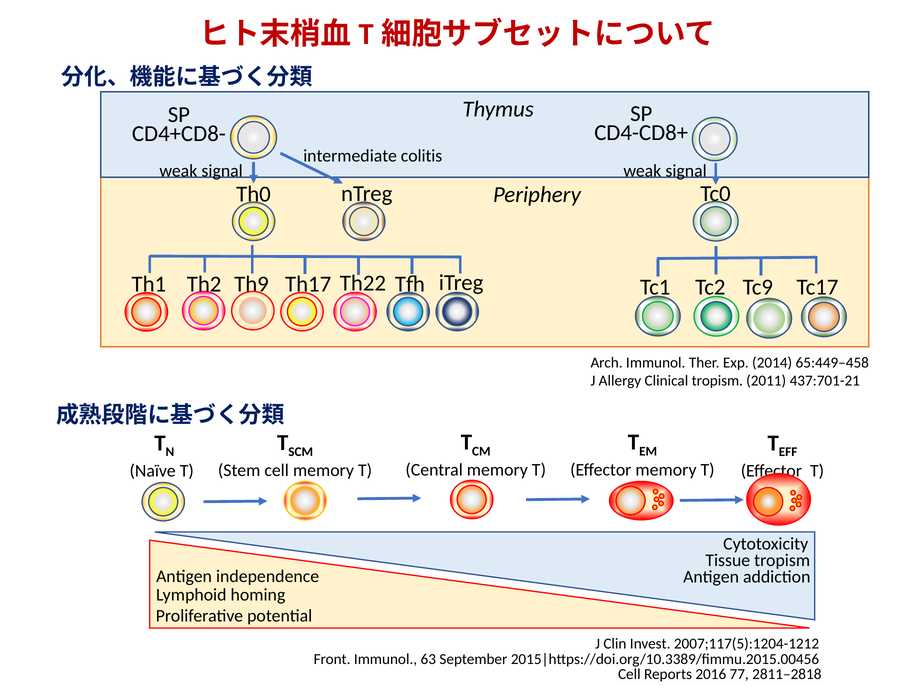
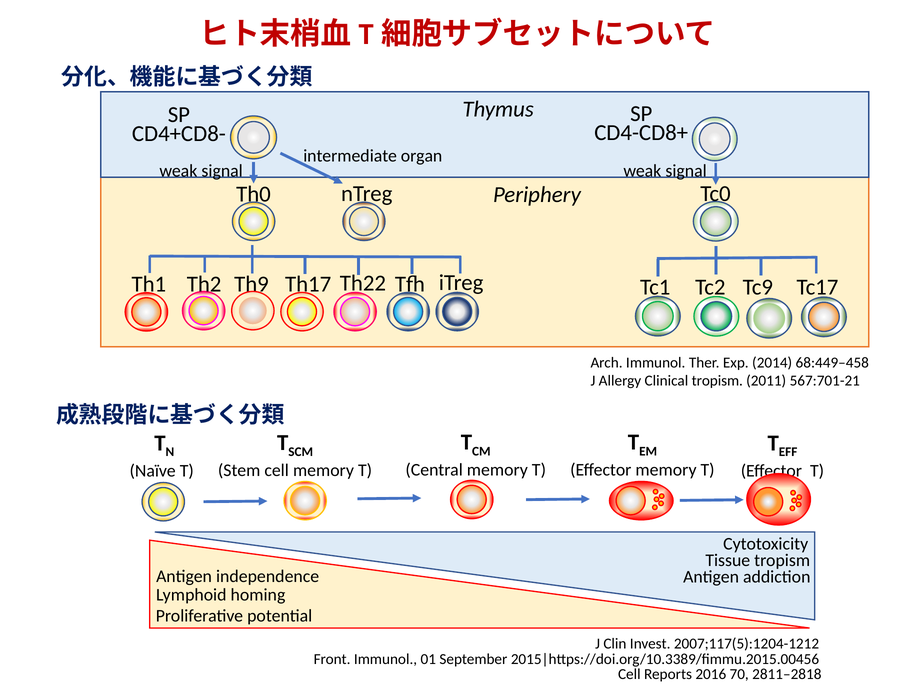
colitis: colitis -> organ
65:449–458: 65:449–458 -> 68:449–458
437:701-21: 437:701-21 -> 567:701-21
63: 63 -> 01
77: 77 -> 70
